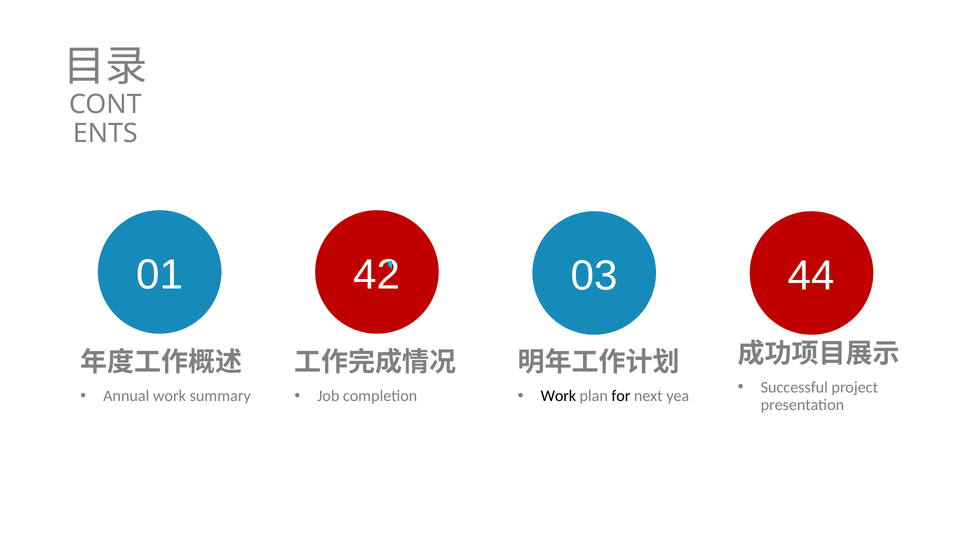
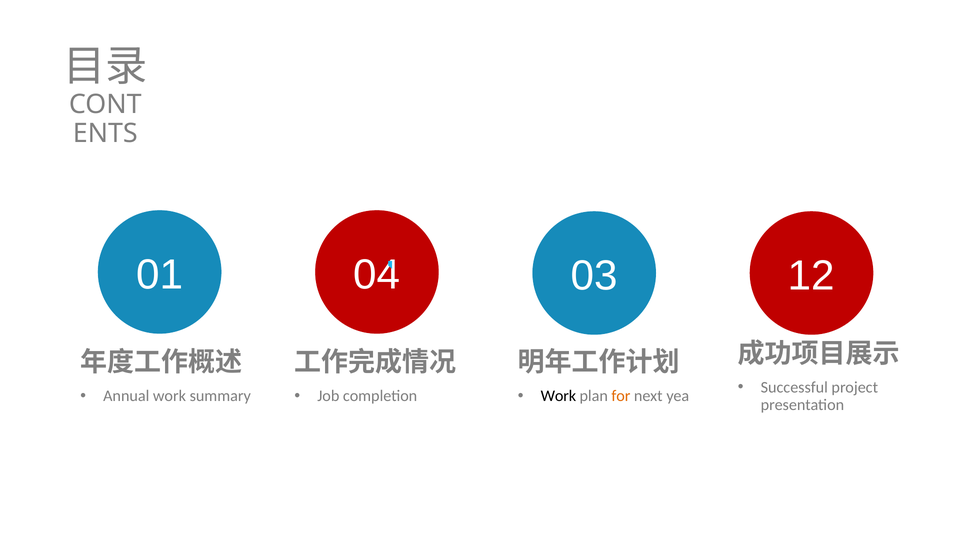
42: 42 -> 04
44: 44 -> 12
for colour: black -> orange
